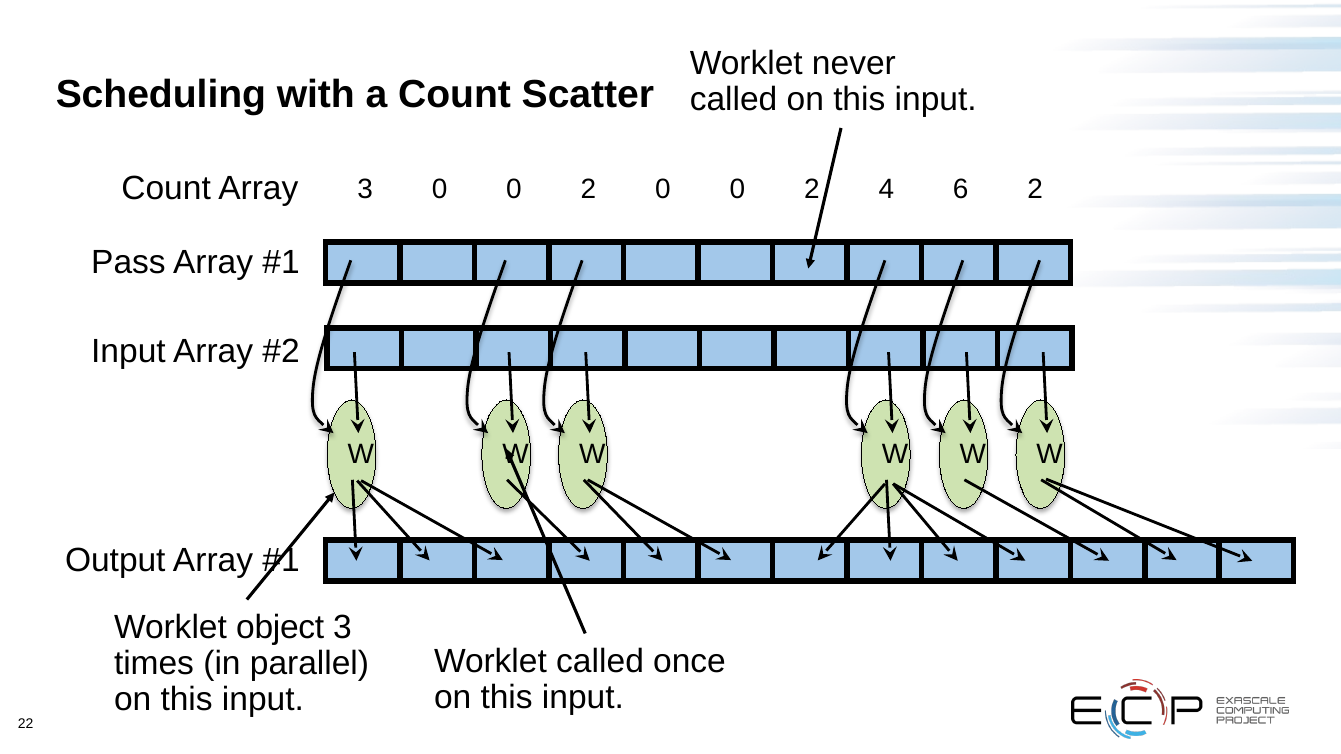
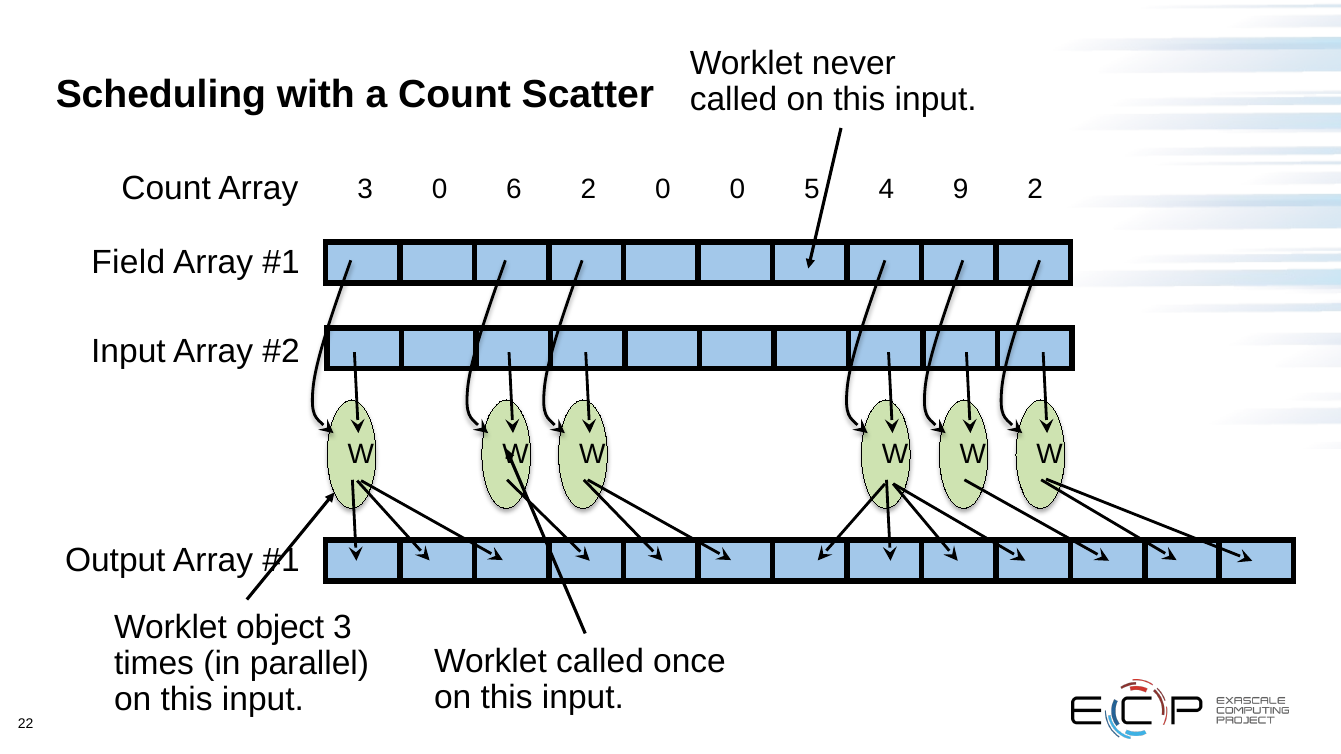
3 0 0: 0 -> 6
2 0 0 2: 2 -> 5
6: 6 -> 9
Pass: Pass -> Field
